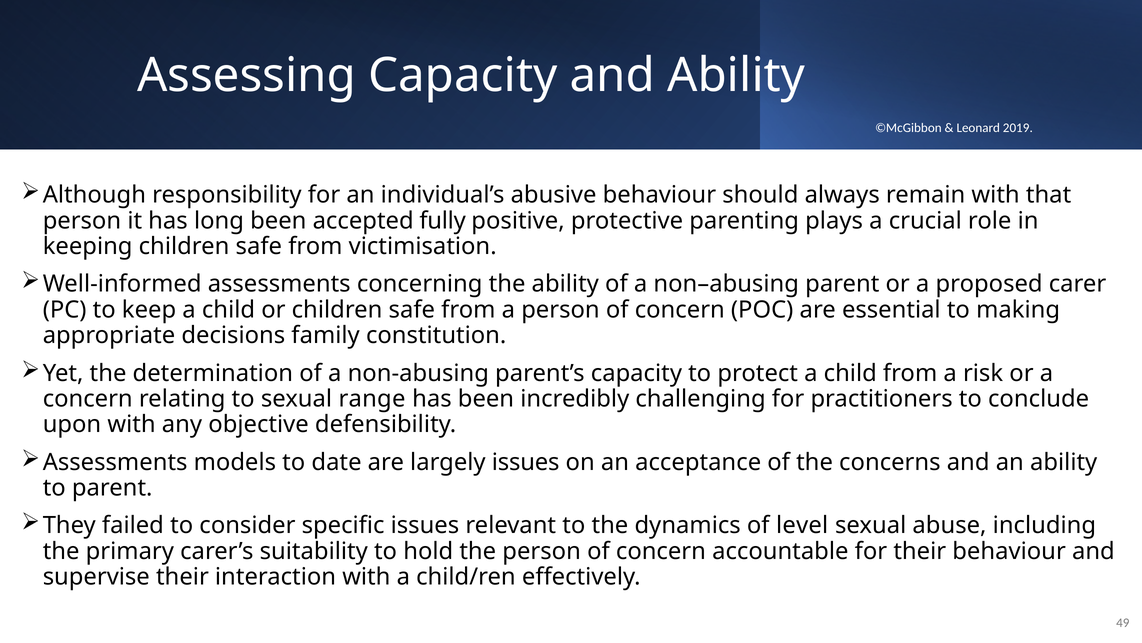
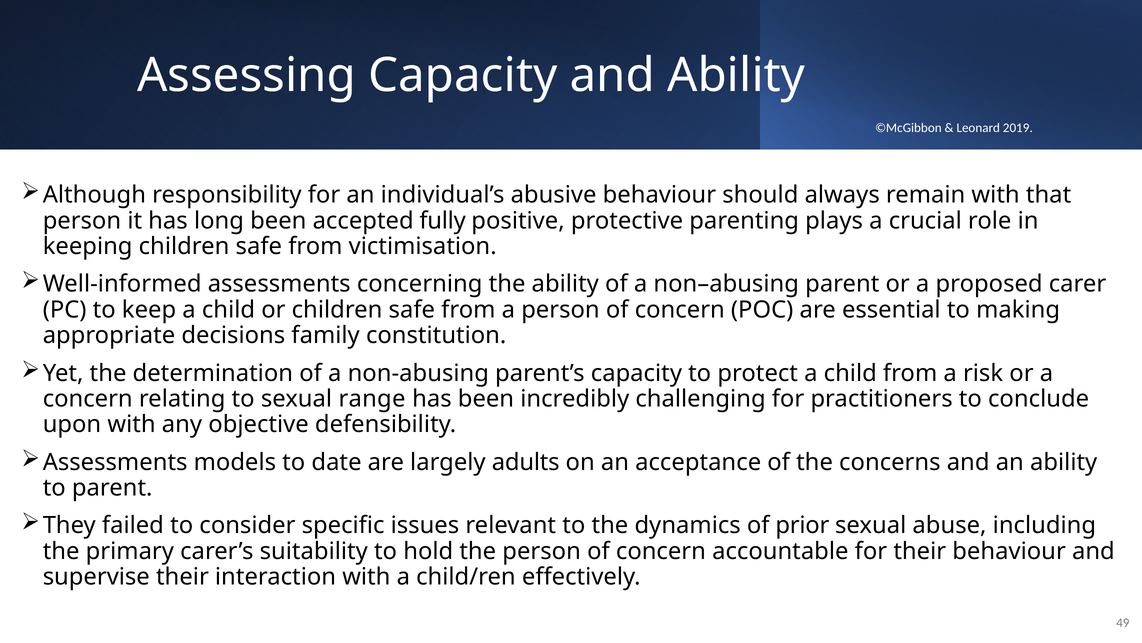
largely issues: issues -> adults
level: level -> prior
